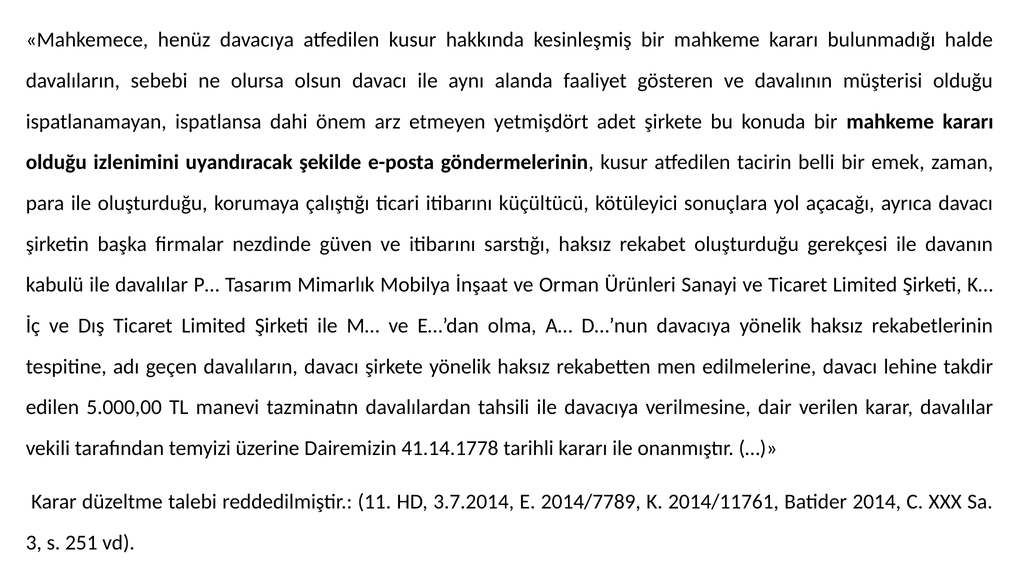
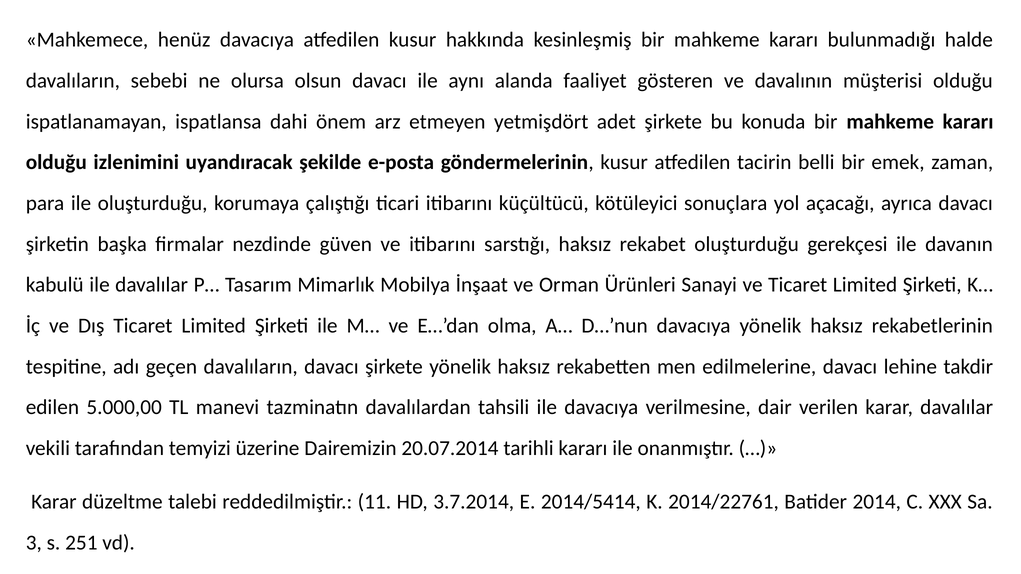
41.14.1778: 41.14.1778 -> 20.07.2014
2014/7789: 2014/7789 -> 2014/5414
2014/11761: 2014/11761 -> 2014/22761
